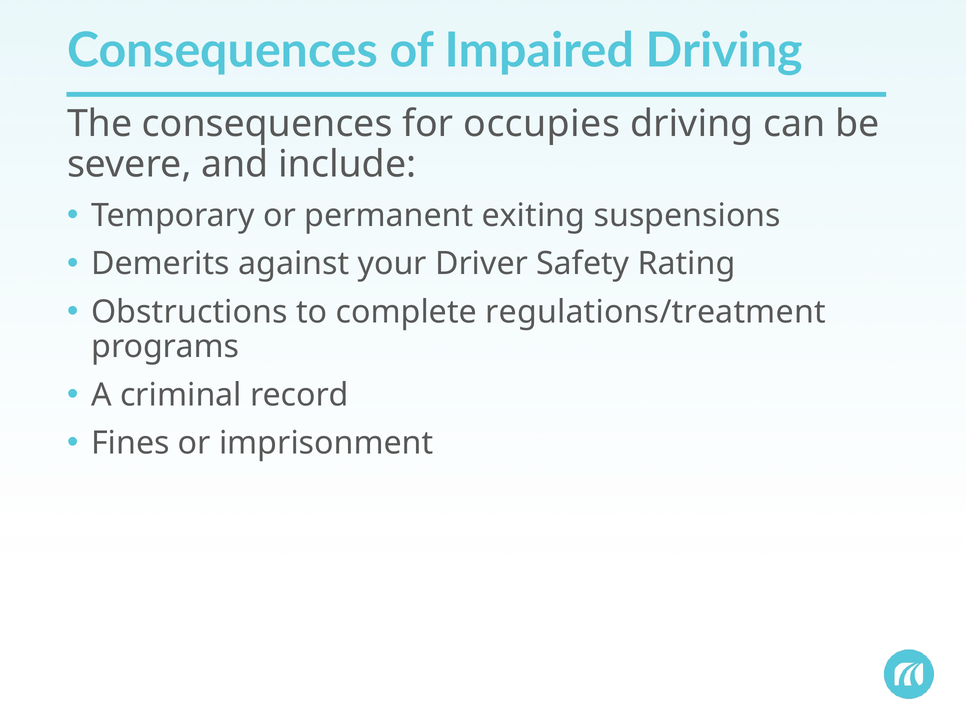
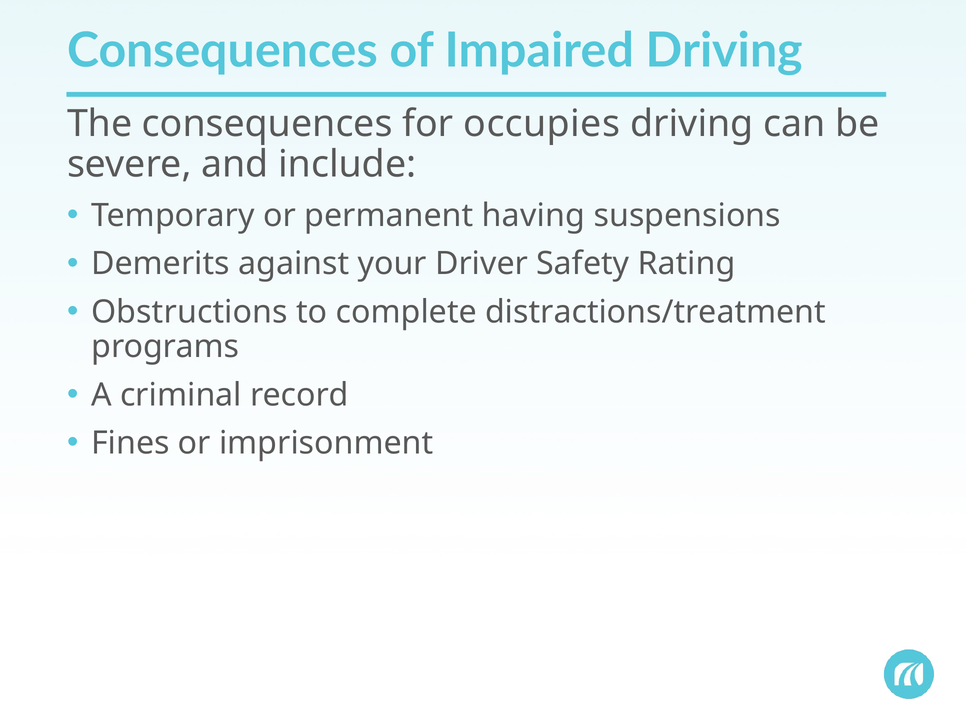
exiting: exiting -> having
regulations/treatment: regulations/treatment -> distractions/treatment
